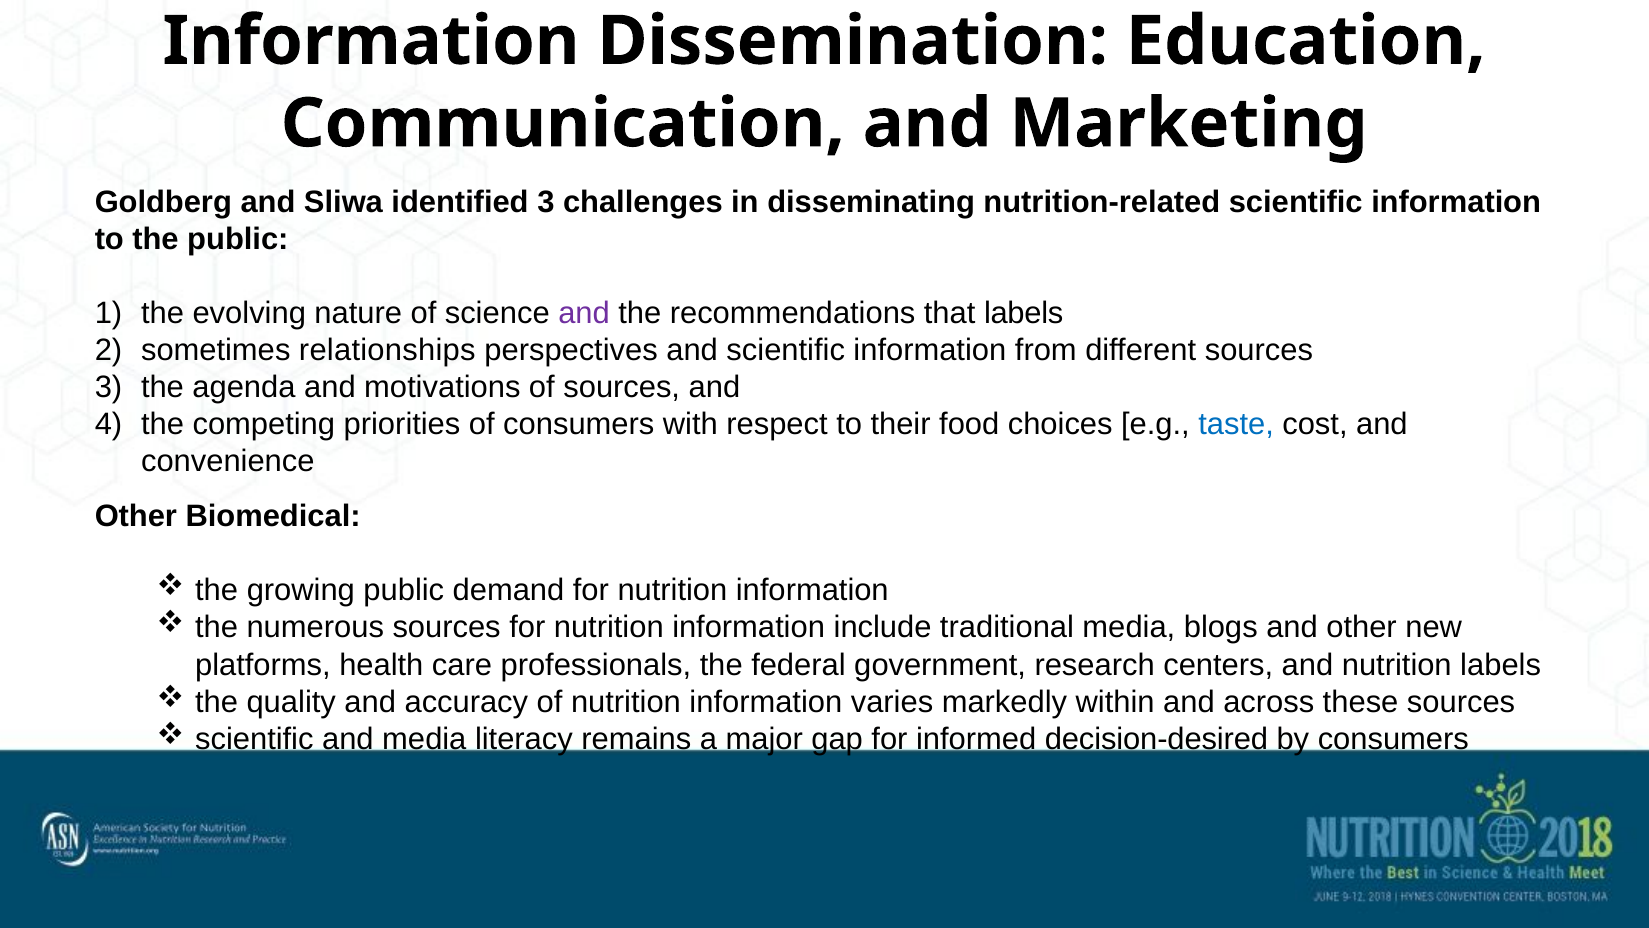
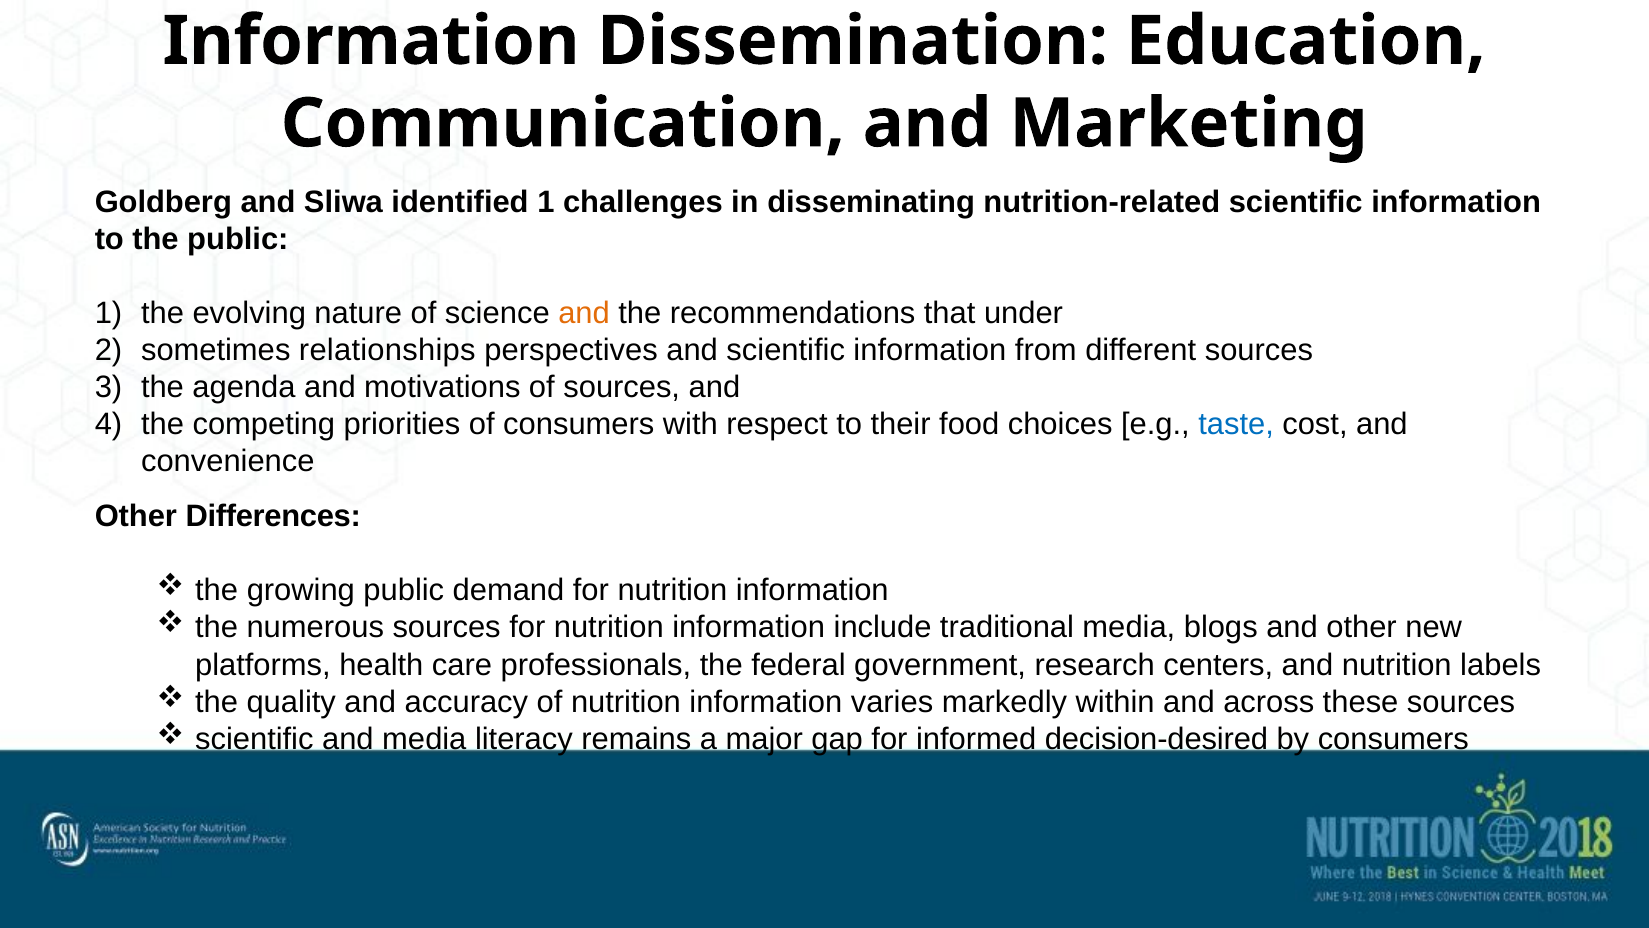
identified 3: 3 -> 1
and at (584, 313) colour: purple -> orange
that labels: labels -> under
Biomedical: Biomedical -> Differences
